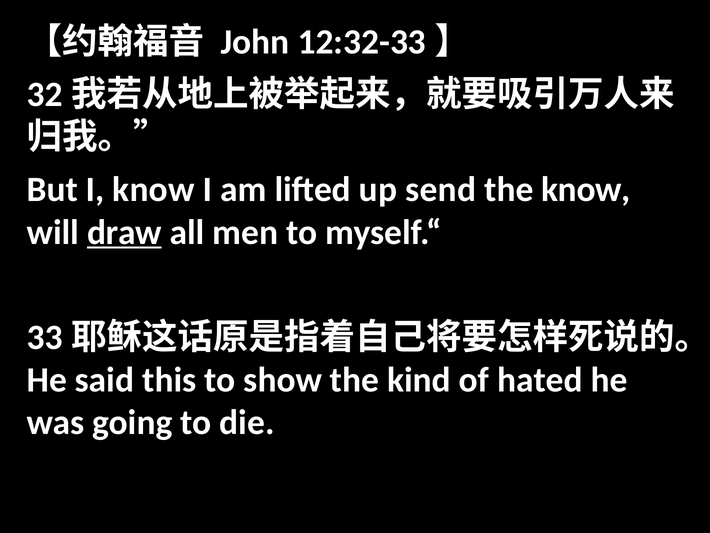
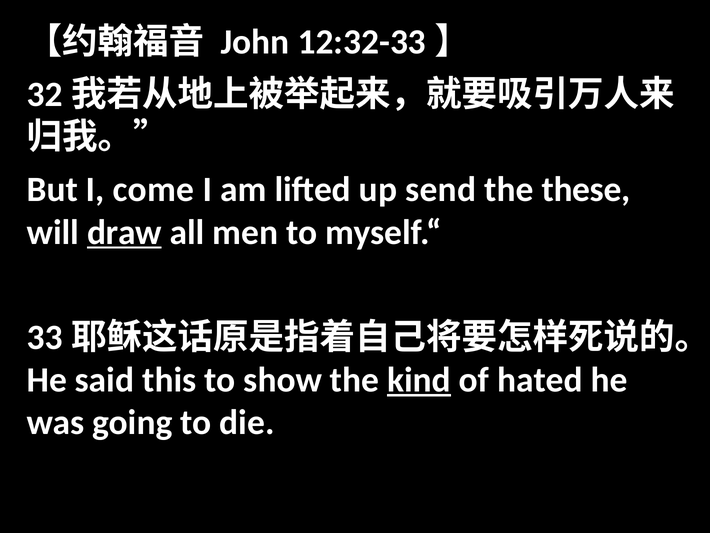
I know: know -> come
the know: know -> these
kind underline: none -> present
